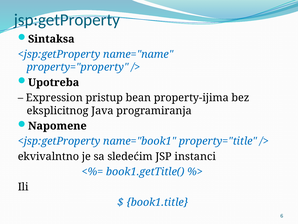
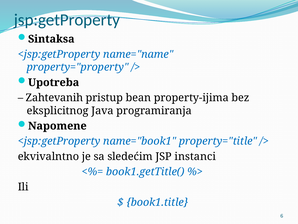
Expression: Expression -> Zahtevanih
